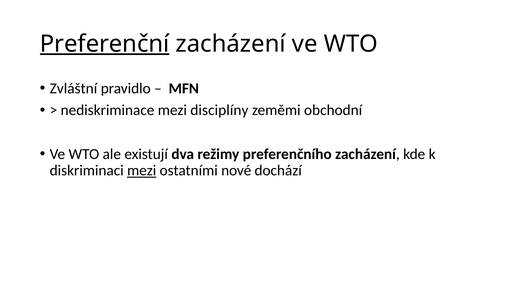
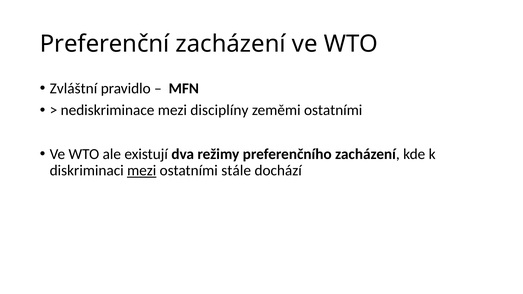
Preferenční underline: present -> none
zeměmi obchodní: obchodní -> ostatními
nové: nové -> stále
